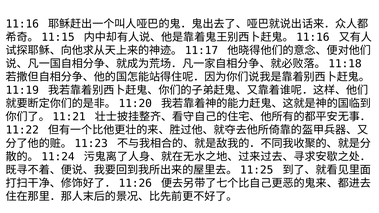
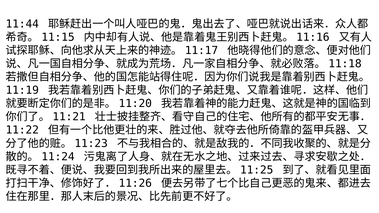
11:16: 11:16 -> 11:44
